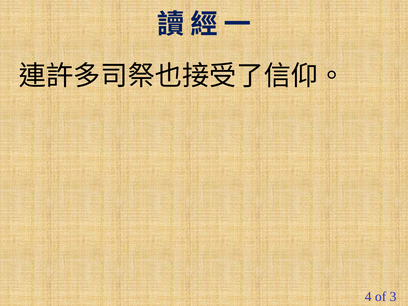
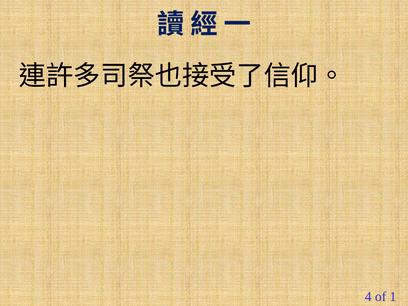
3: 3 -> 1
